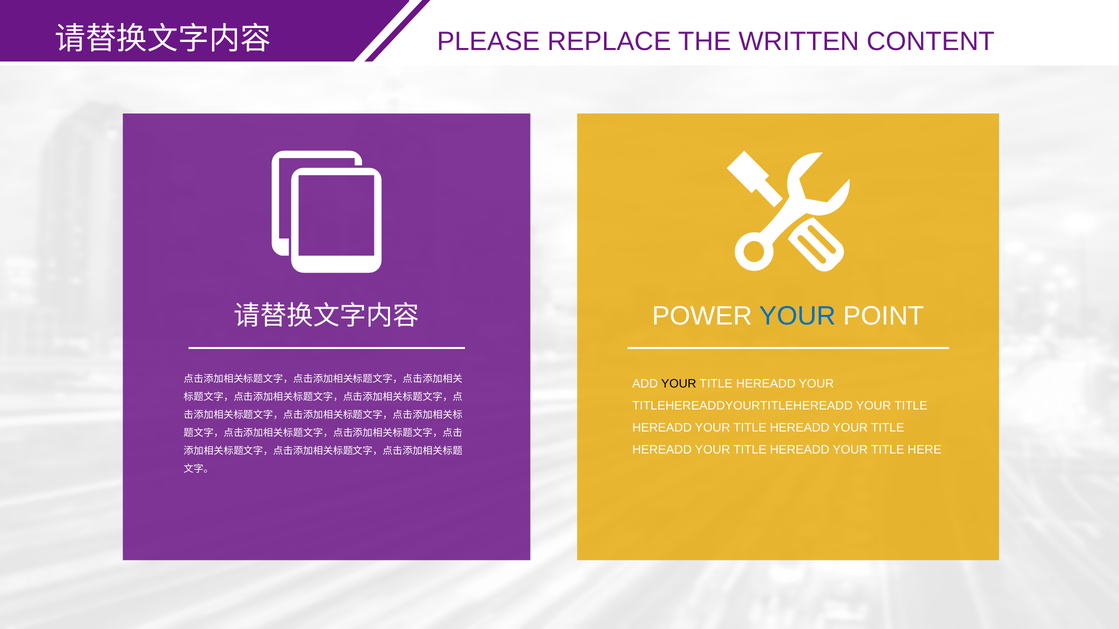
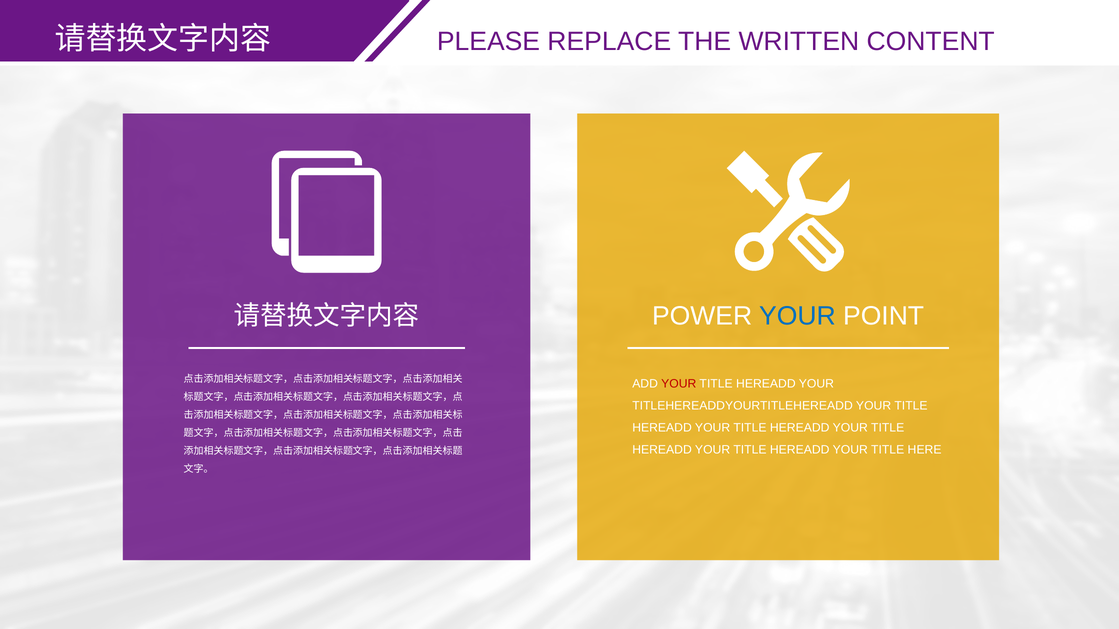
YOUR at (679, 384) colour: black -> red
